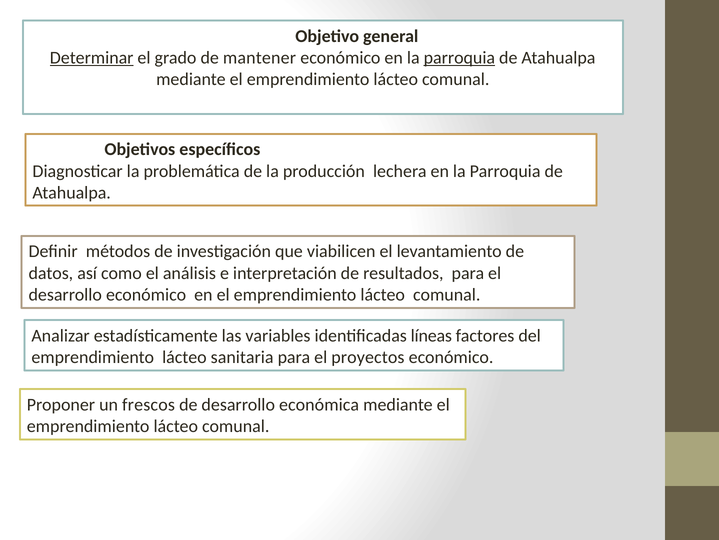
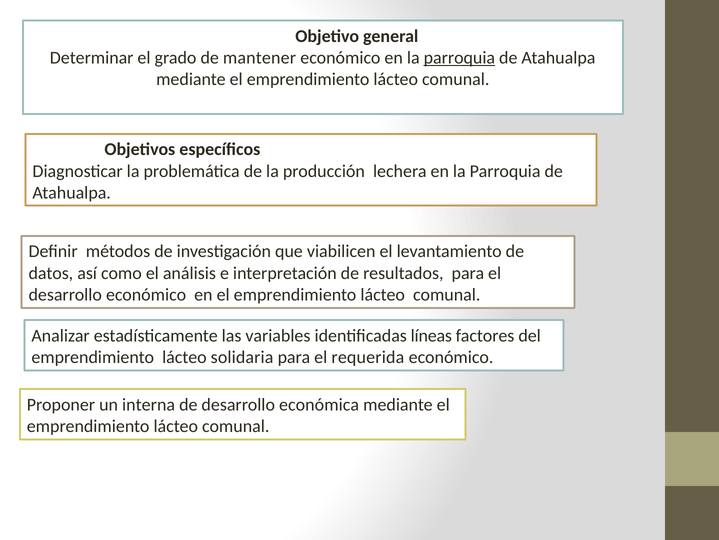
Determinar underline: present -> none
sanitaria: sanitaria -> solidaria
proyectos: proyectos -> requerida
frescos: frescos -> interna
